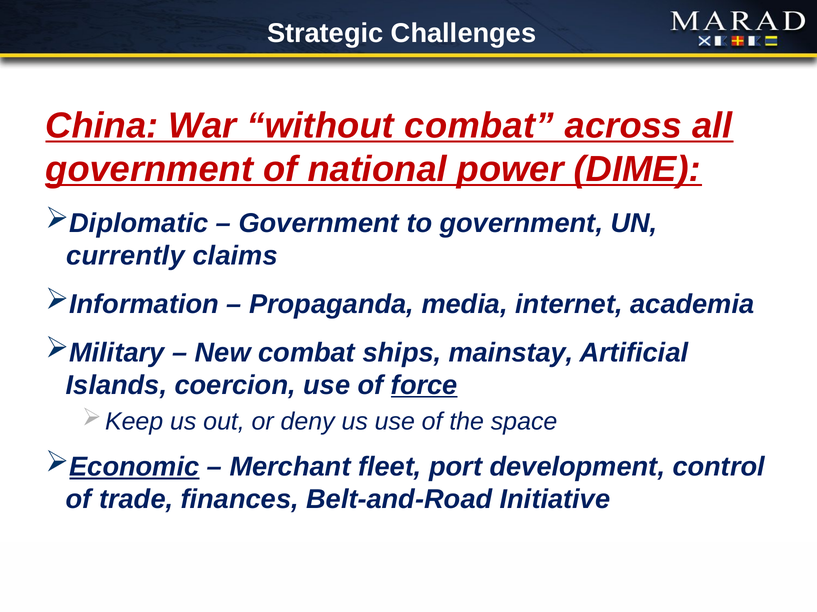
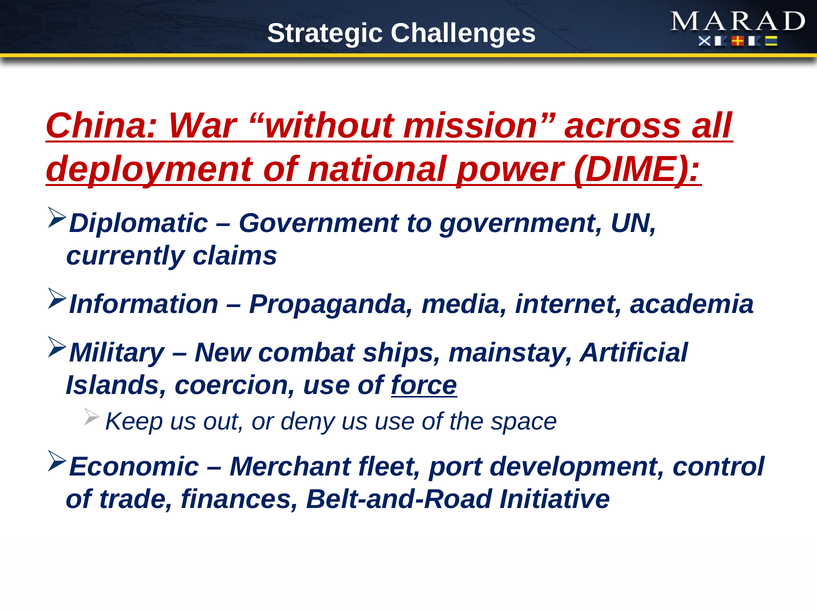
without combat: combat -> mission
government at (149, 169): government -> deployment
Economic underline: present -> none
